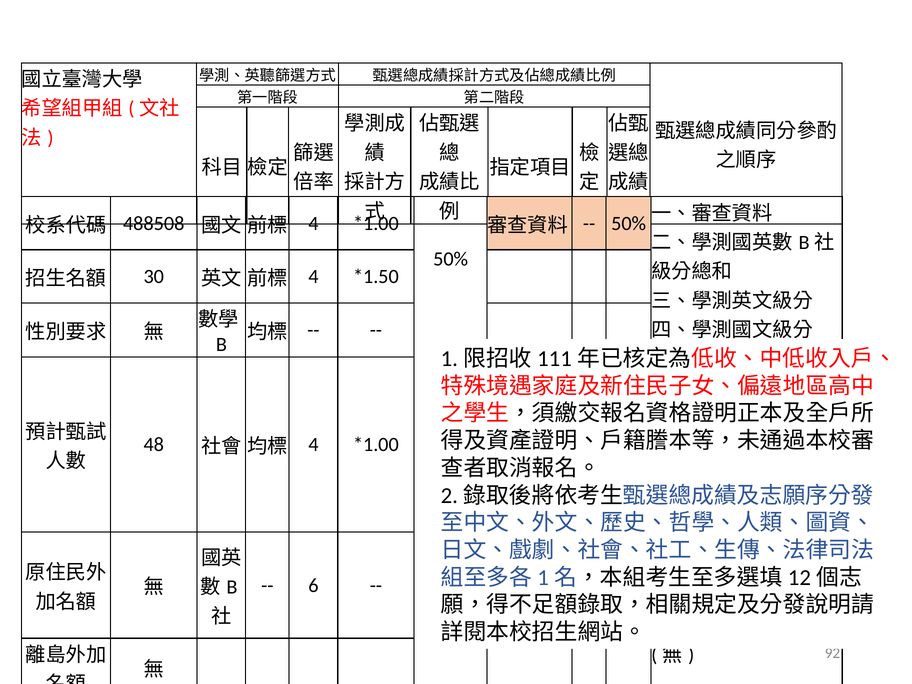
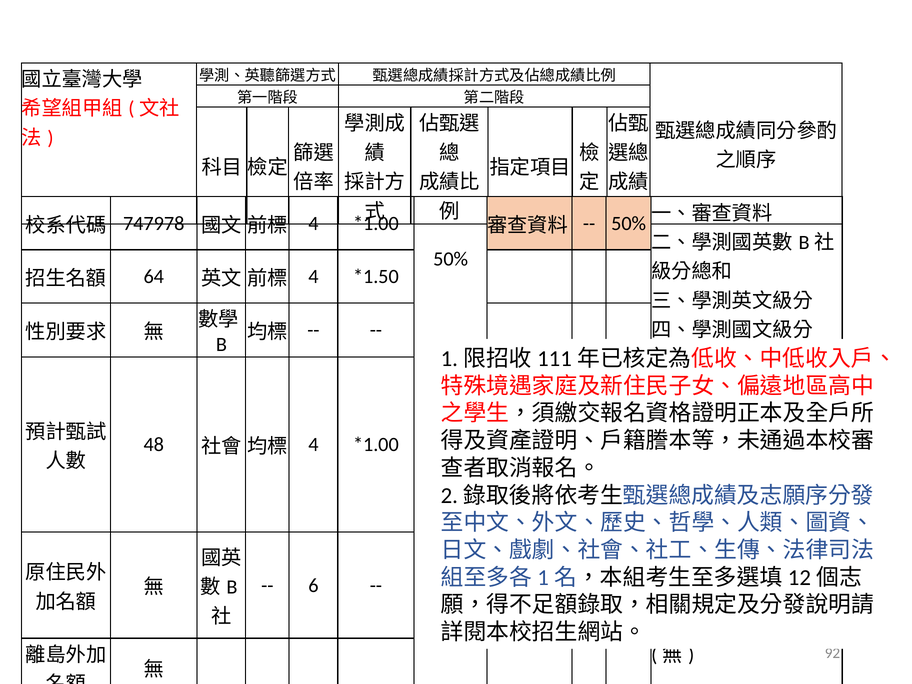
488508: 488508 -> 747978
30: 30 -> 64
